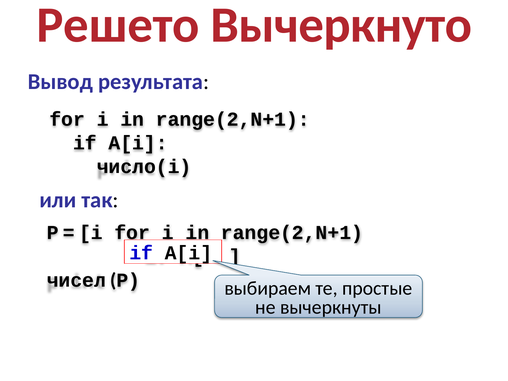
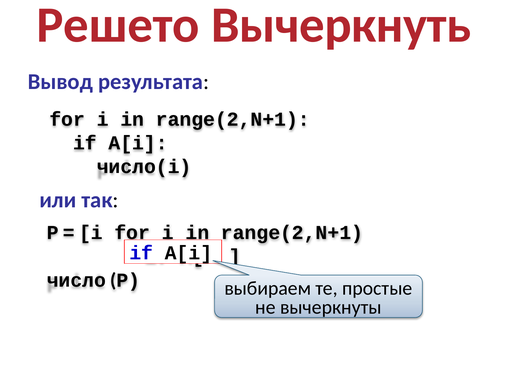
Вычеркнуто: Вычеркнуто -> Вычеркнуть
чисел: чисел -> число
